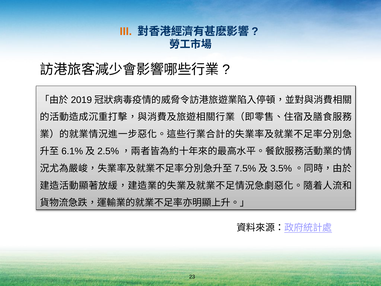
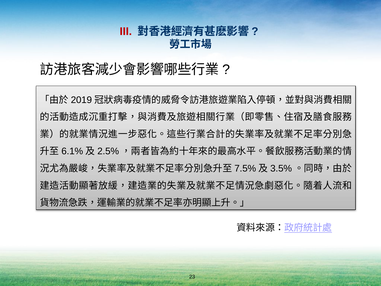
III colour: orange -> red
